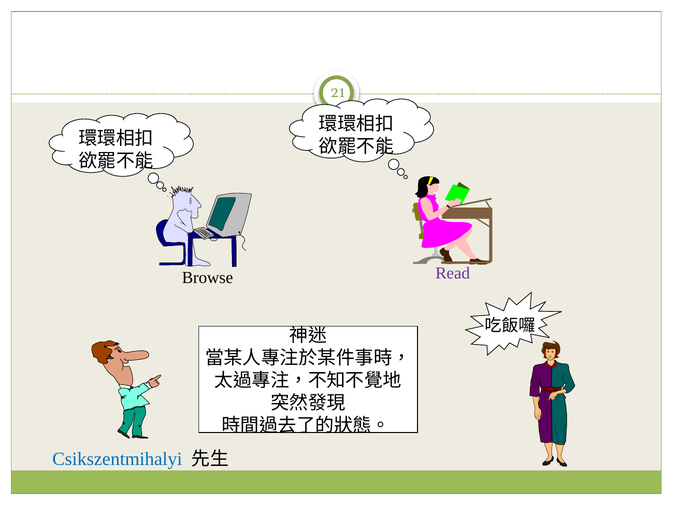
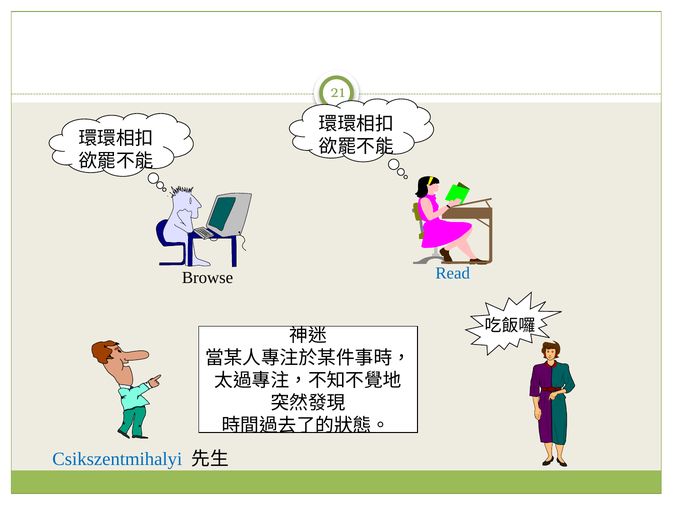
Read colour: purple -> blue
